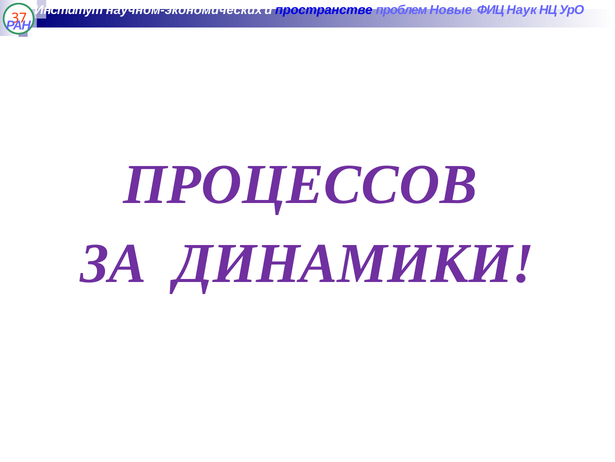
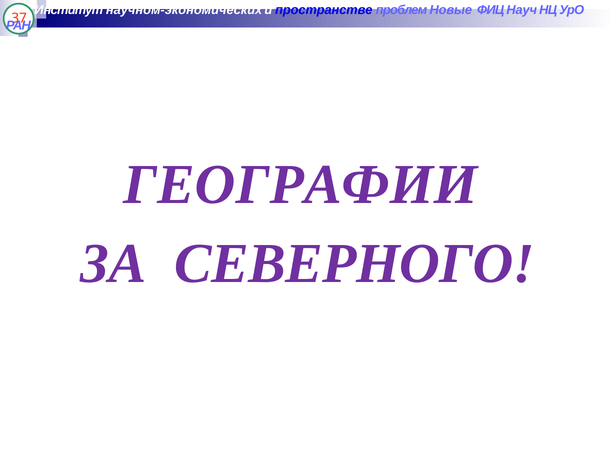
Наук: Наук -> Науч
ПРОЦЕССОВ: ПРОЦЕССОВ -> ГЕОГРАФИИ
ДИНАМИКИ: ДИНАМИКИ -> СЕВЕРНОГО
